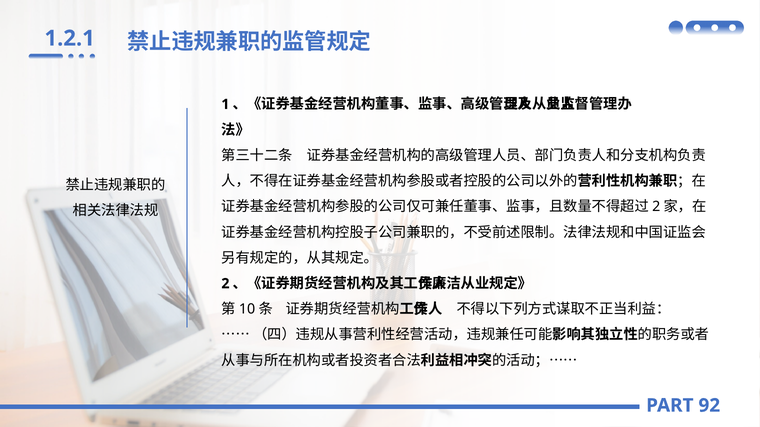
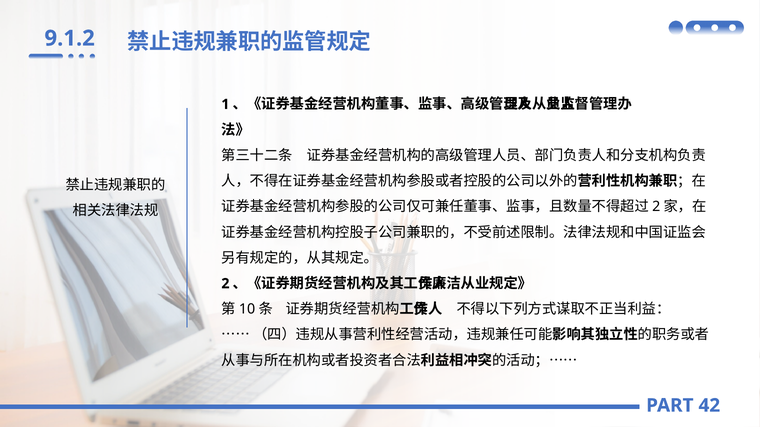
1.2.1: 1.2.1 -> 9.1.2
92: 92 -> 42
